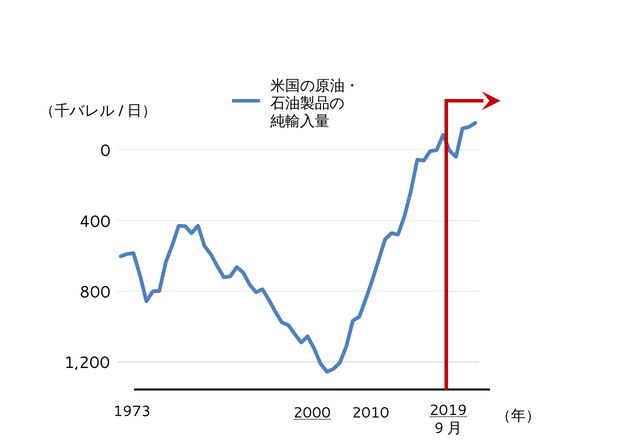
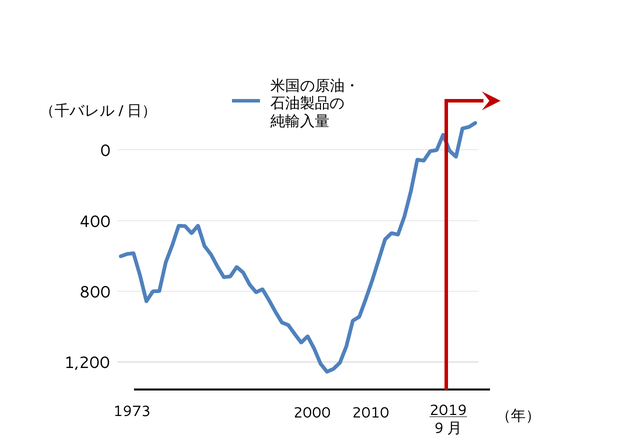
2000 underline: present -> none
